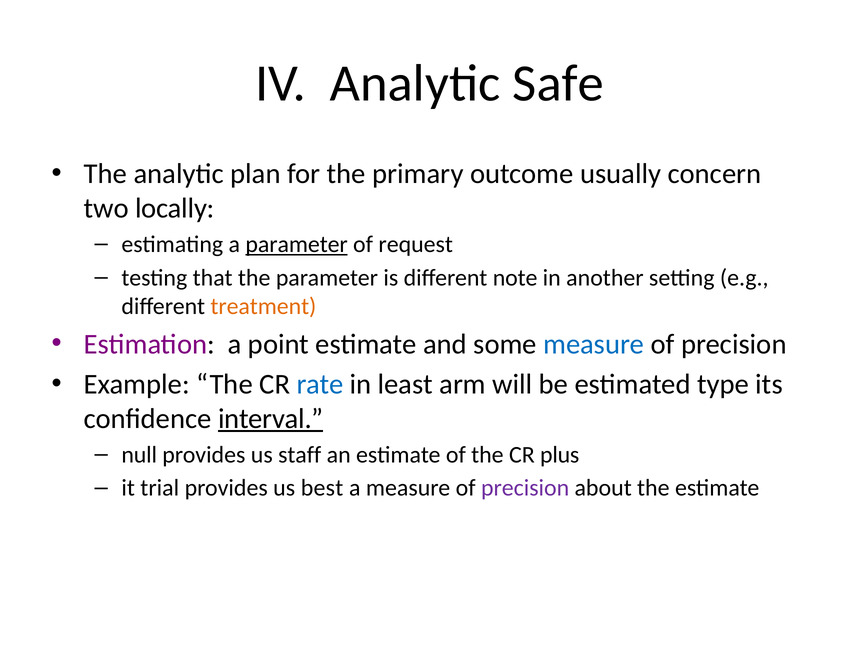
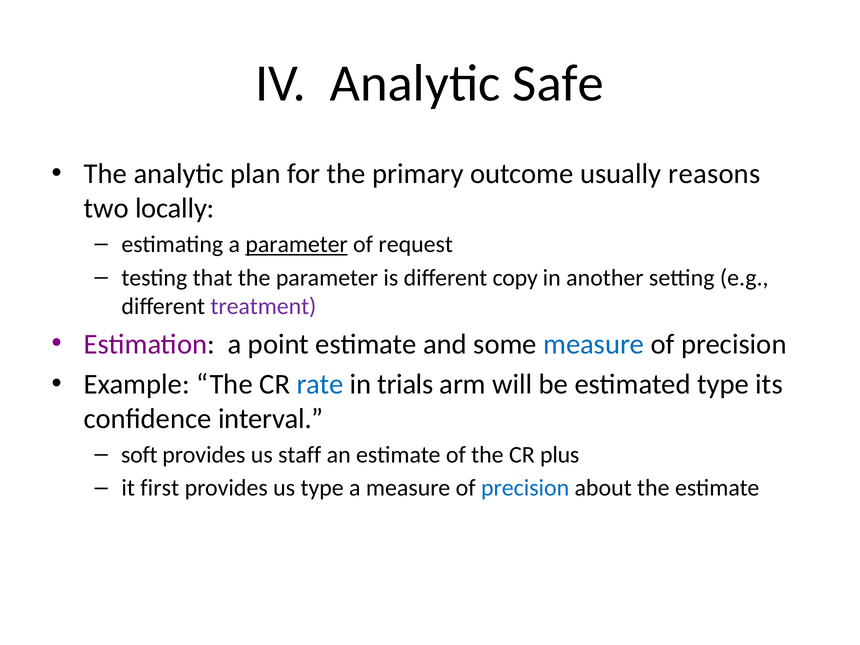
concern: concern -> reasons
note: note -> copy
treatment colour: orange -> purple
least: least -> trials
interval underline: present -> none
null: null -> soft
trial: trial -> first
us best: best -> type
precision at (525, 488) colour: purple -> blue
